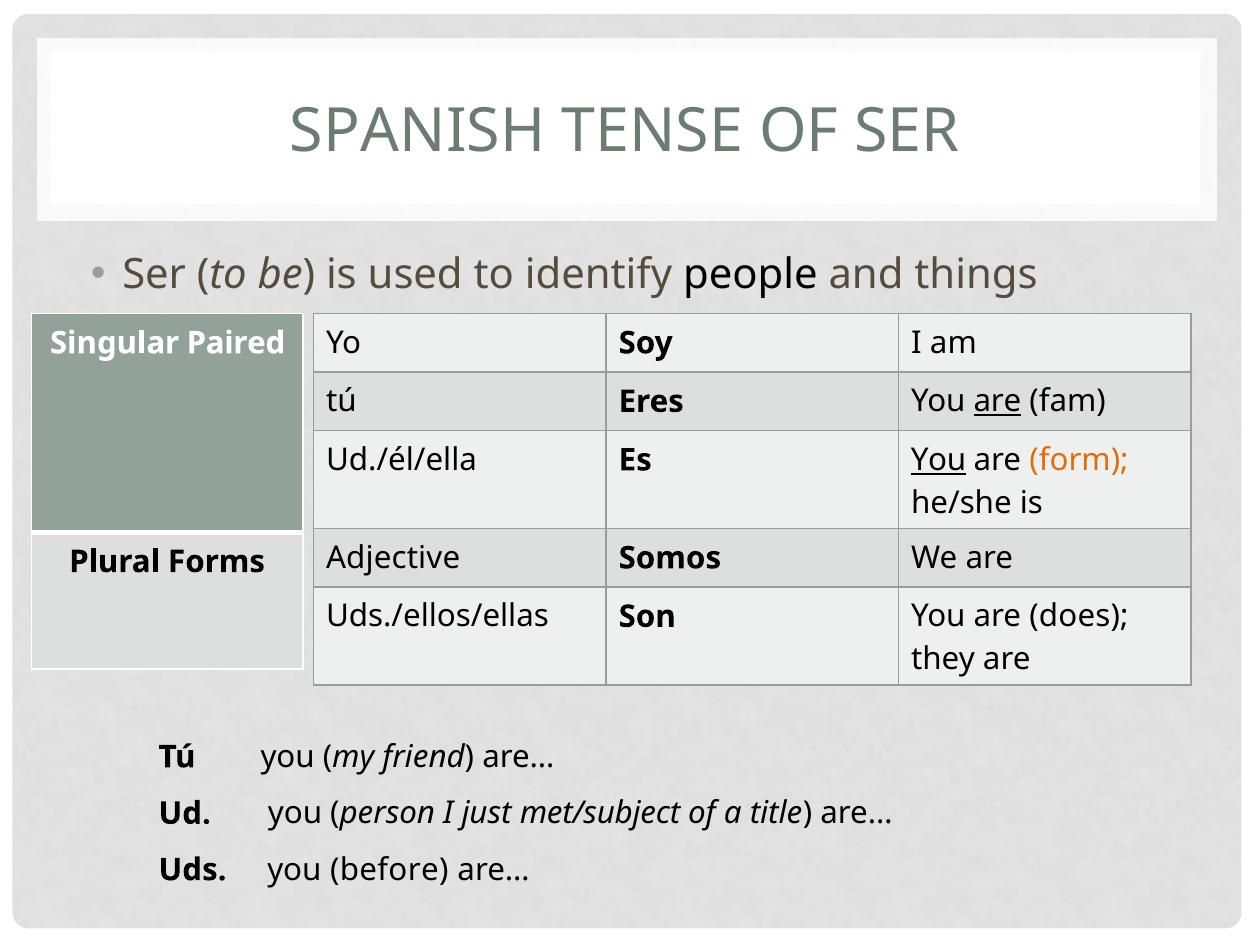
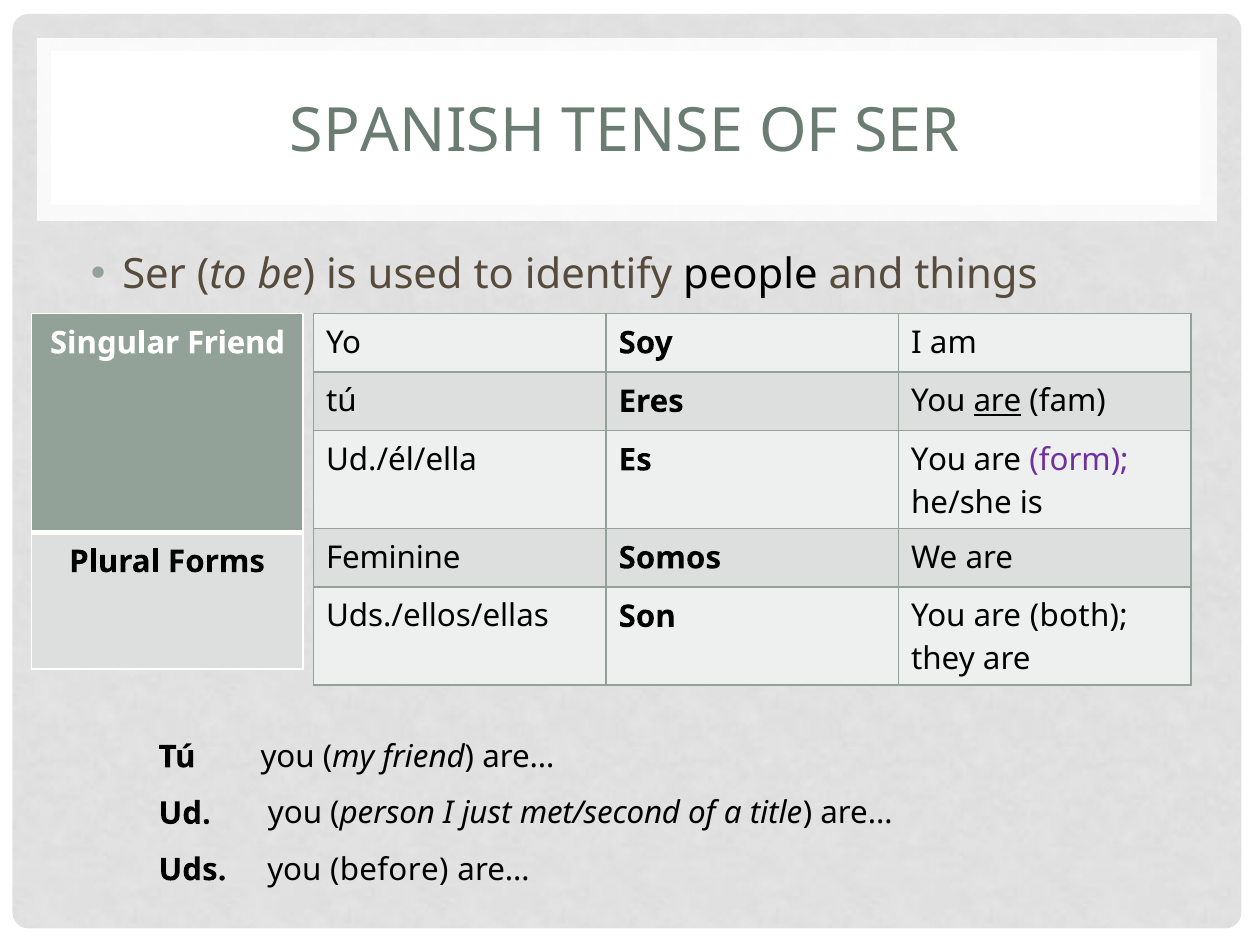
Singular Paired: Paired -> Friend
You at (939, 460) underline: present -> none
form colour: orange -> purple
Adjective: Adjective -> Feminine
does: does -> both
met/subject: met/subject -> met/second
